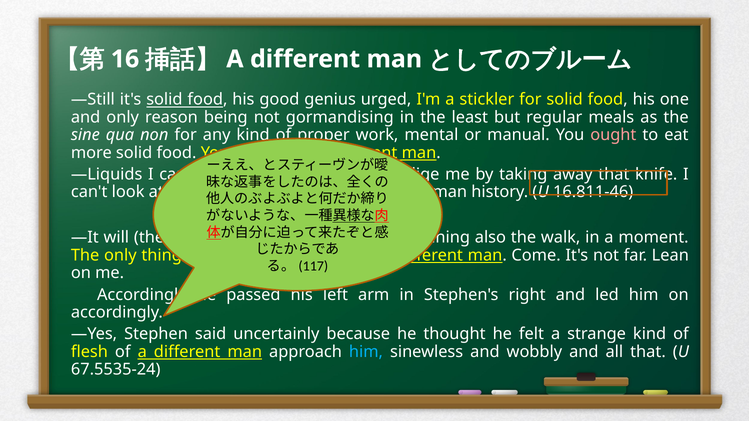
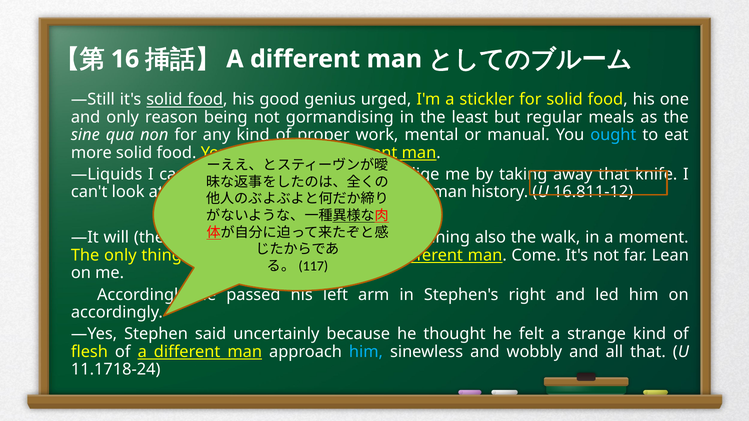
ought colour: pink -> light blue
16.811-46: 16.811-46 -> 16.811-12
67.5535-24: 67.5535-24 -> 11.1718-24
